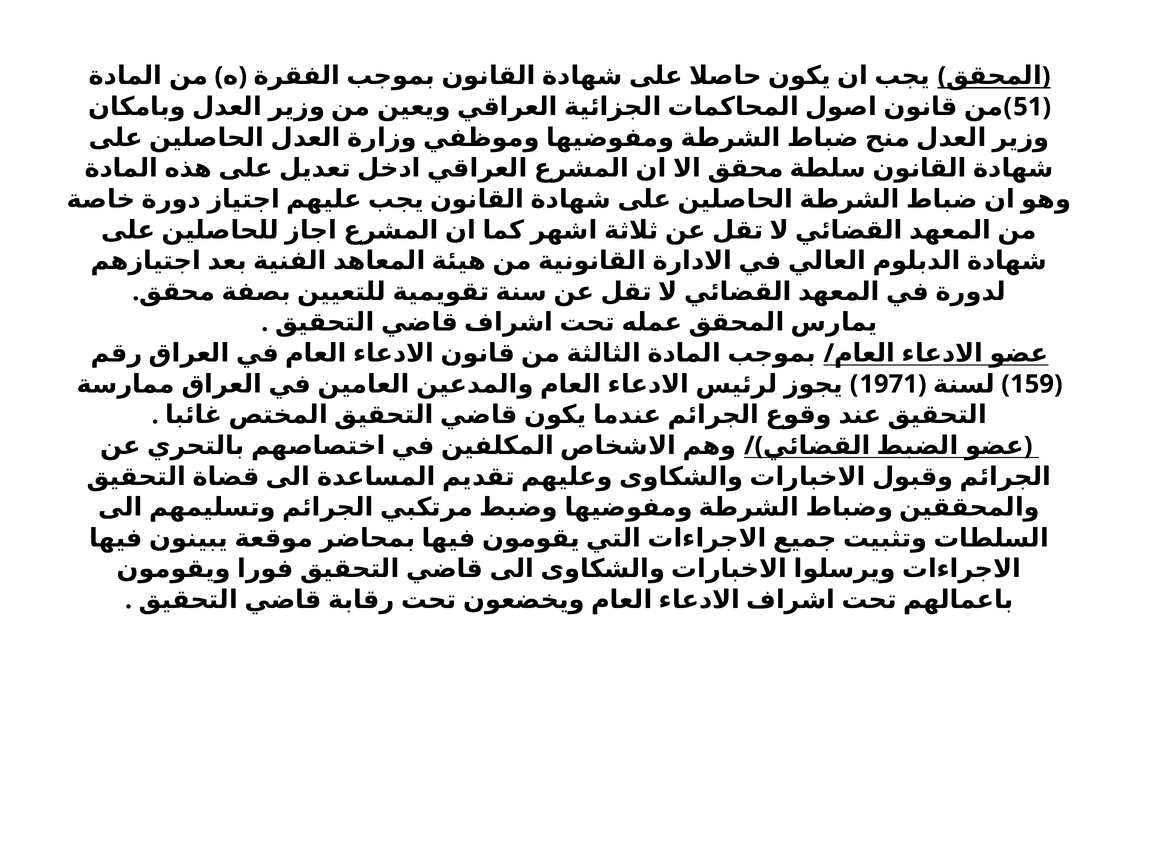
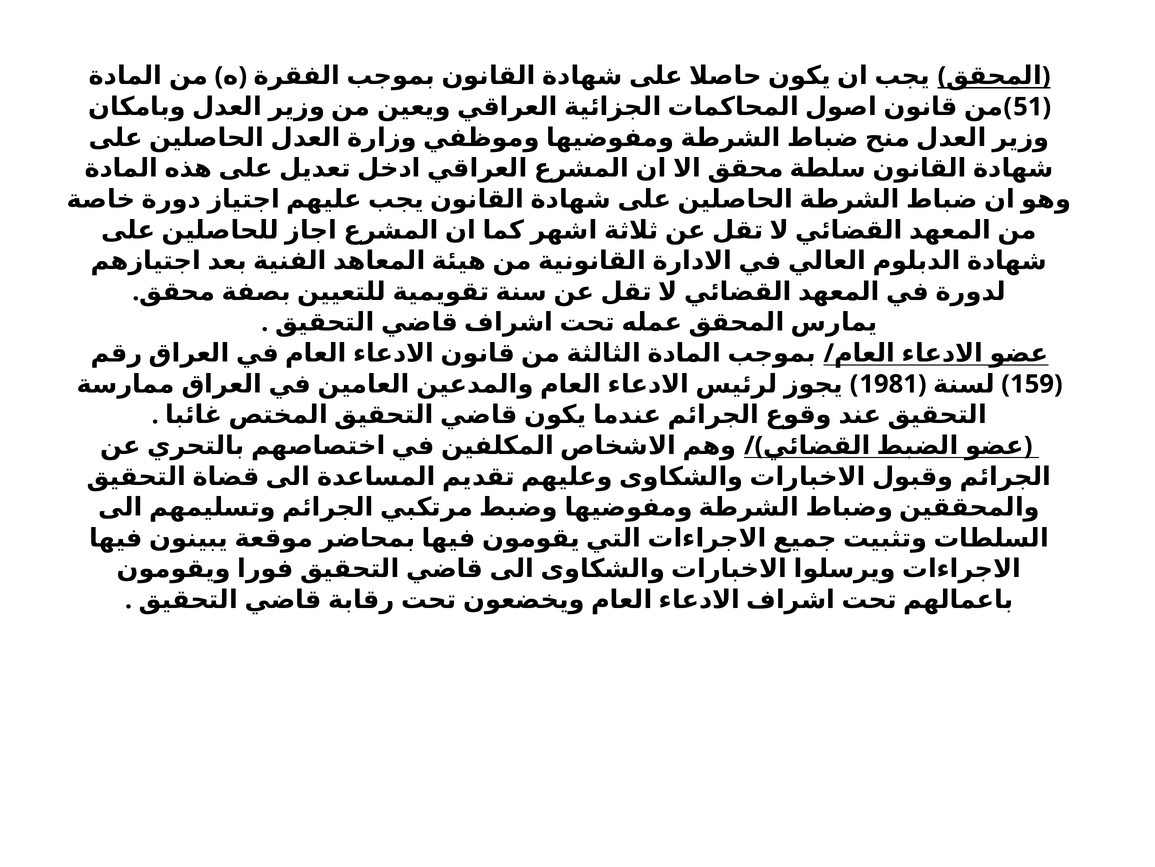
1971: 1971 -> 1981
